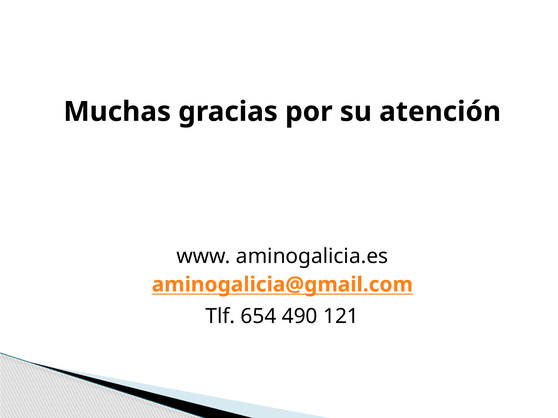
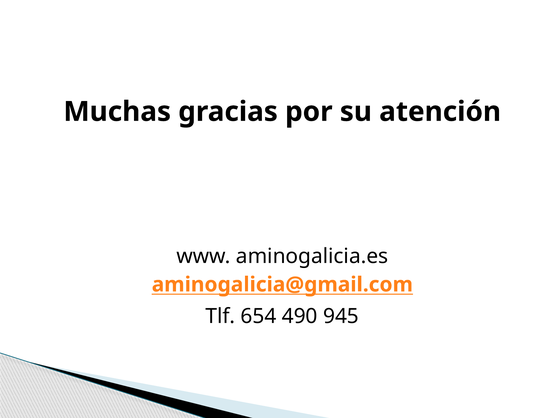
121: 121 -> 945
